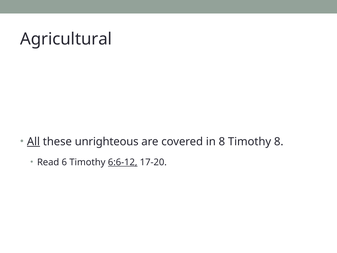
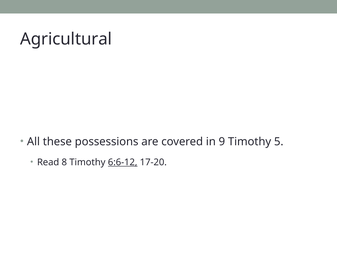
All underline: present -> none
unrighteous: unrighteous -> possessions
in 8: 8 -> 9
Timothy 8: 8 -> 5
6: 6 -> 8
